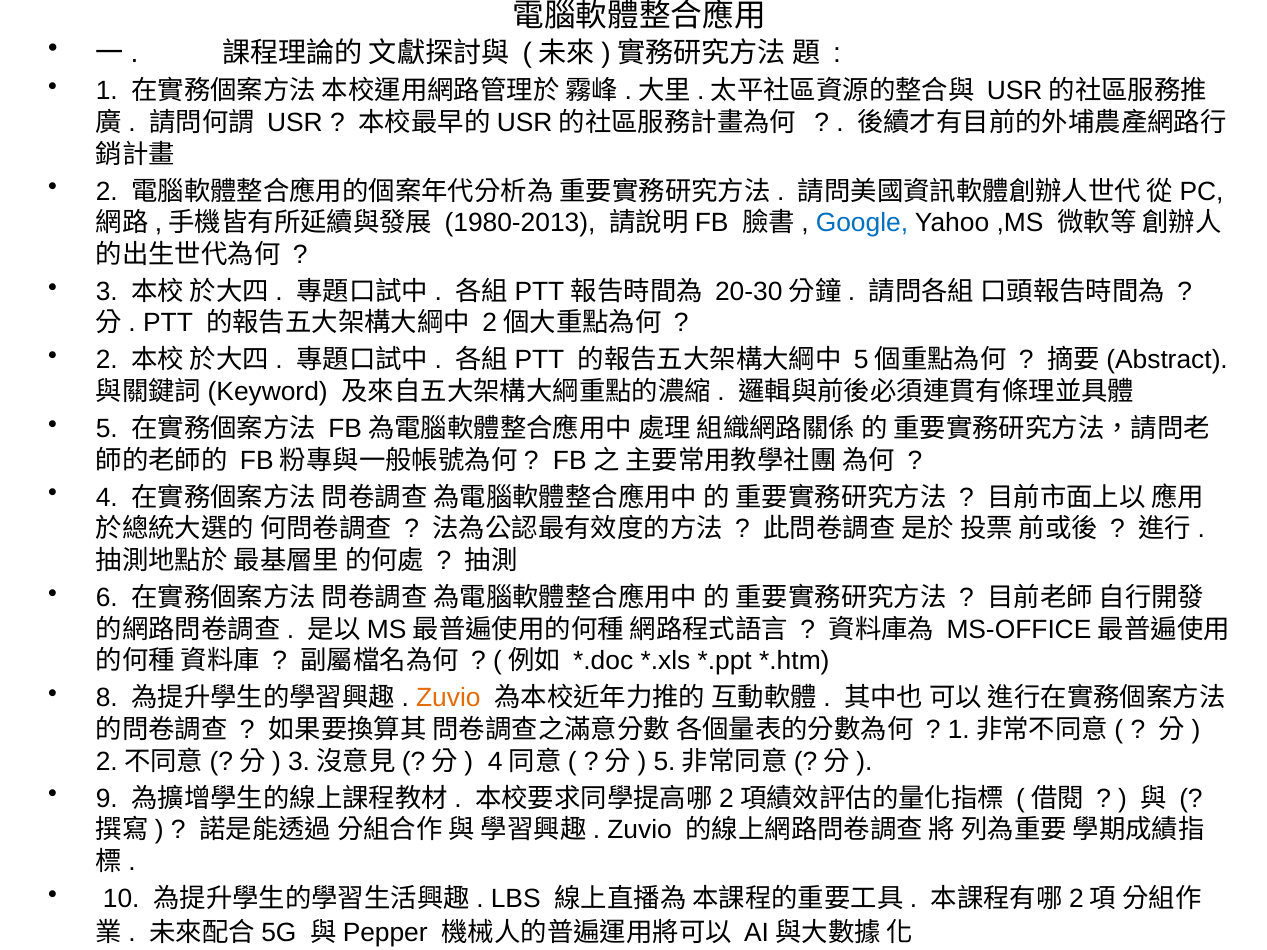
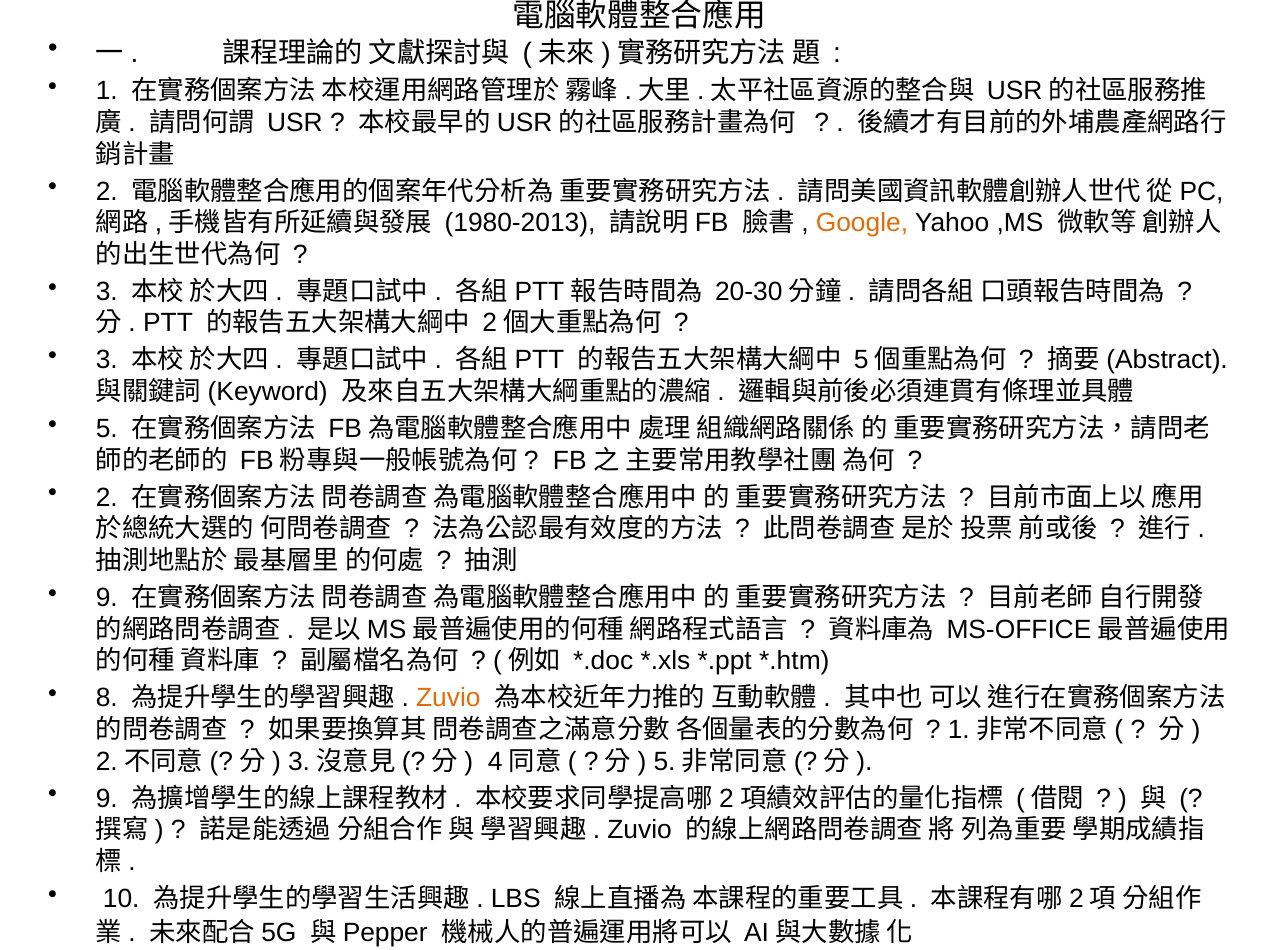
Google colour: blue -> orange
2 at (107, 360): 2 -> 3
4 at (107, 498): 4 -> 2
6 at (107, 598): 6 -> 9
